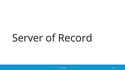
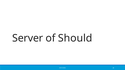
Record: Record -> Should
